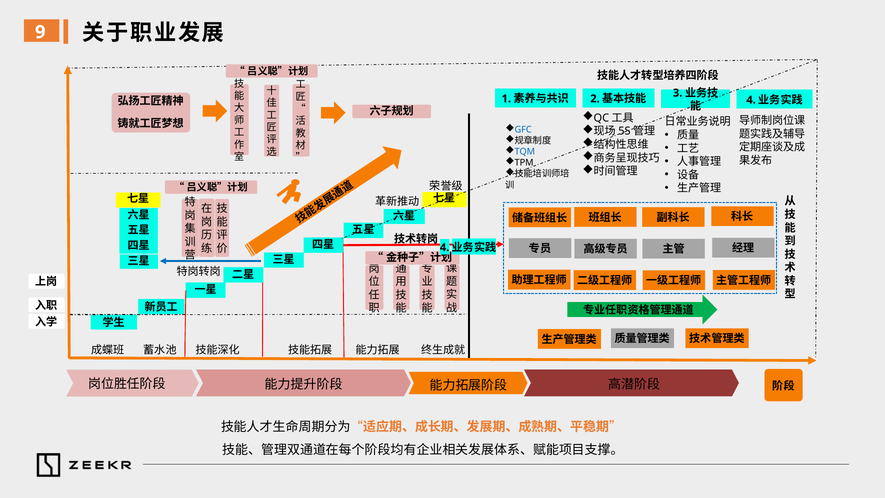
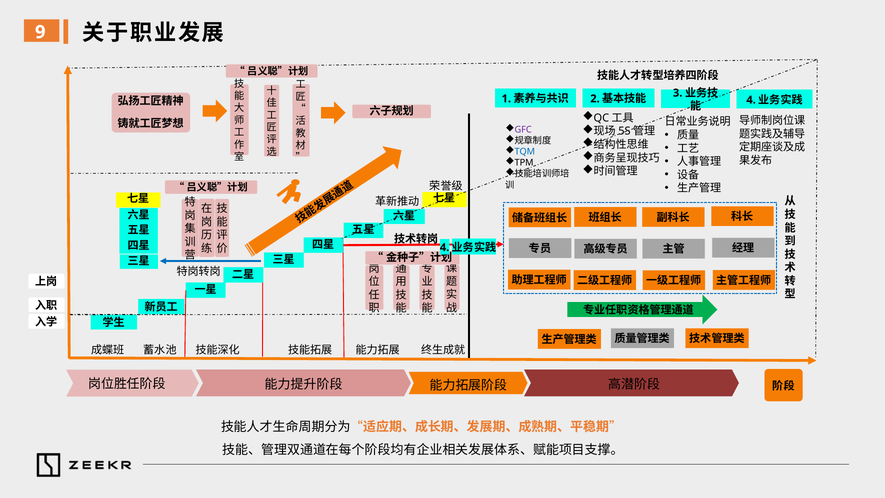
GFC colour: blue -> purple
